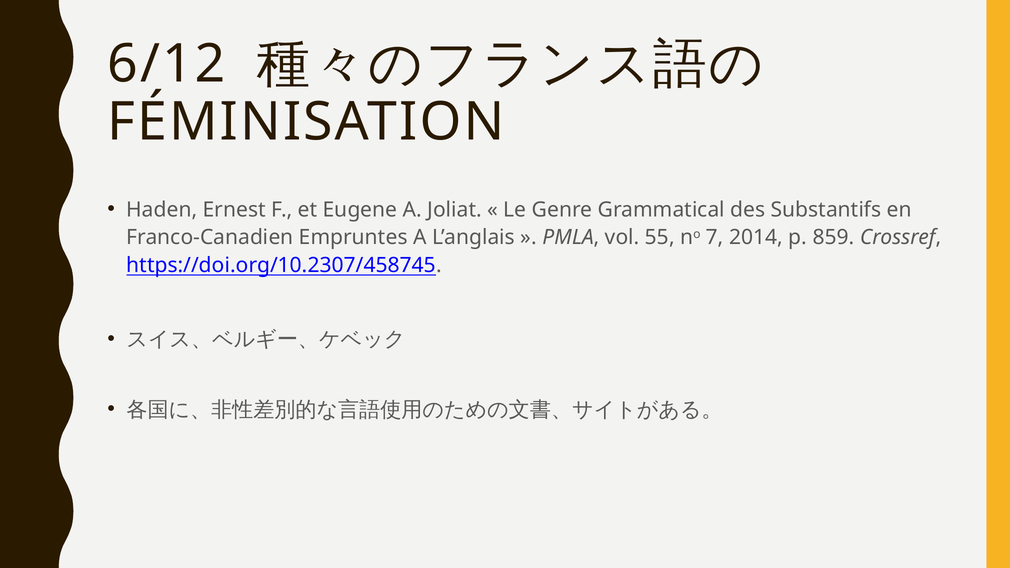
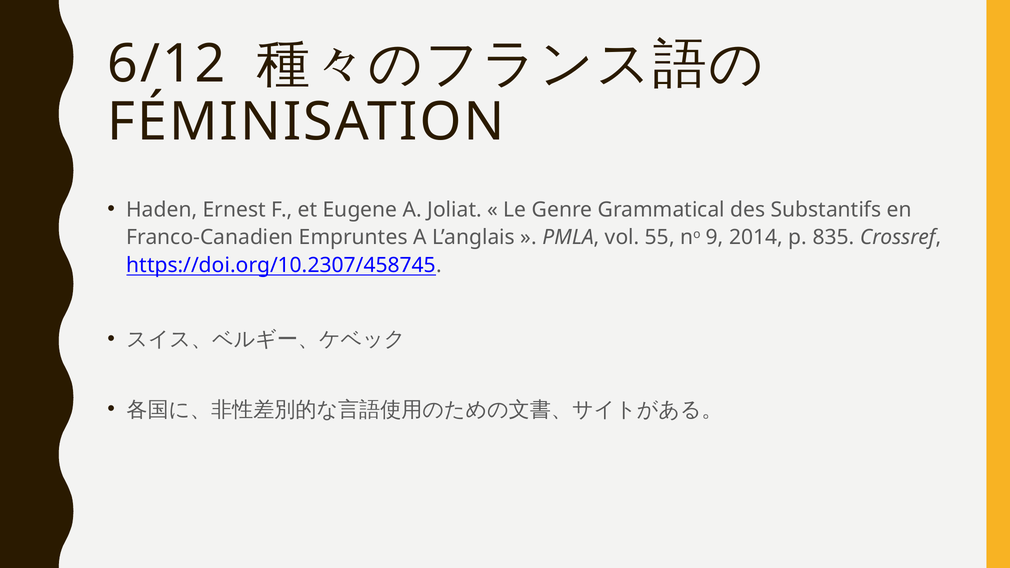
7: 7 -> 9
859: 859 -> 835
